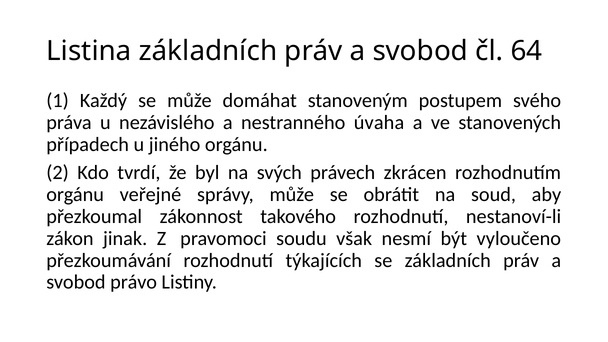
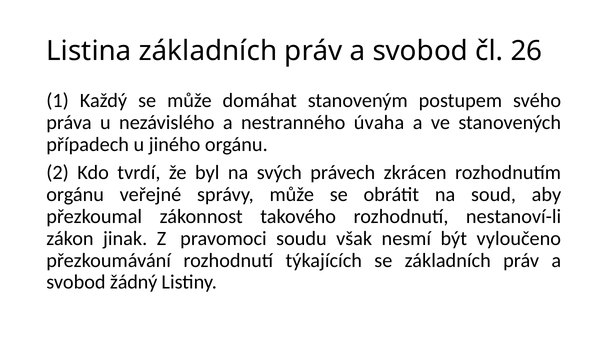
64: 64 -> 26
právo: právo -> žádný
